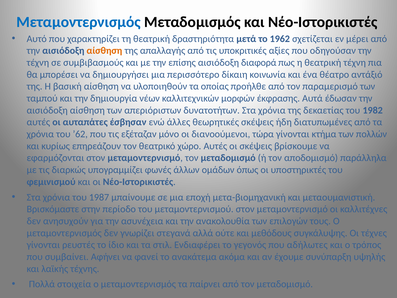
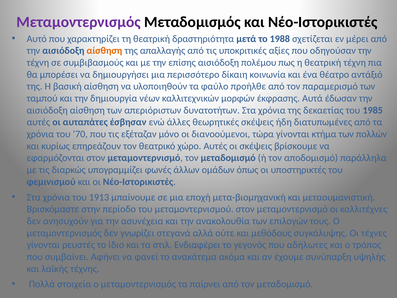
Μεταμοντερνισμός at (79, 22) colour: blue -> purple
1962: 1962 -> 1988
διαφορά: διαφορά -> πολέμου
οποίας: οποίας -> φαύλο
1982: 1982 -> 1985
’62: ’62 -> ’70
1987: 1987 -> 1913
